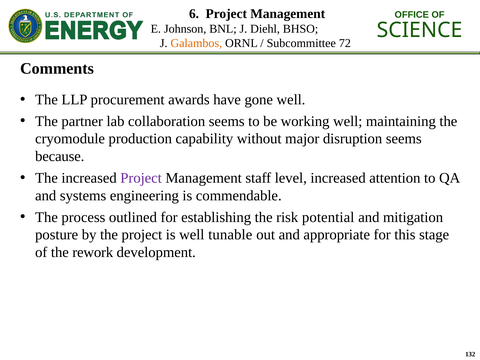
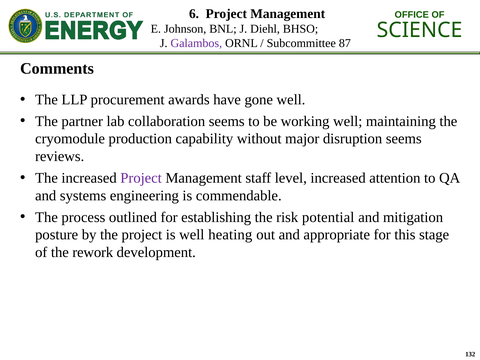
Galambos colour: orange -> purple
72: 72 -> 87
because: because -> reviews
tunable: tunable -> heating
